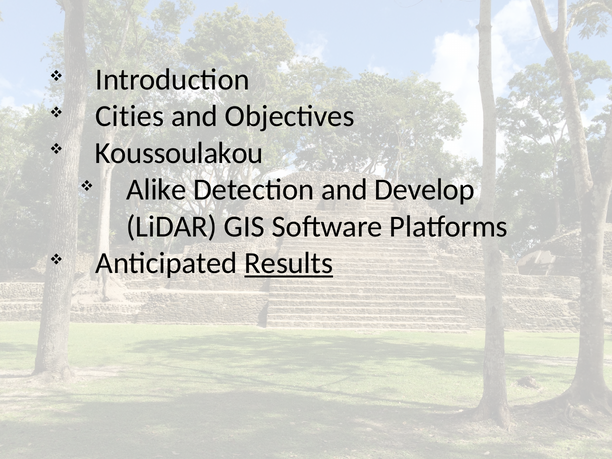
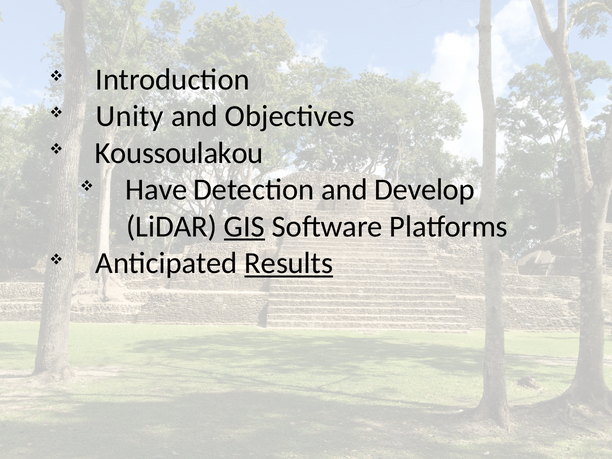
Cities: Cities -> Unity
Alike: Alike -> Have
GIS underline: none -> present
